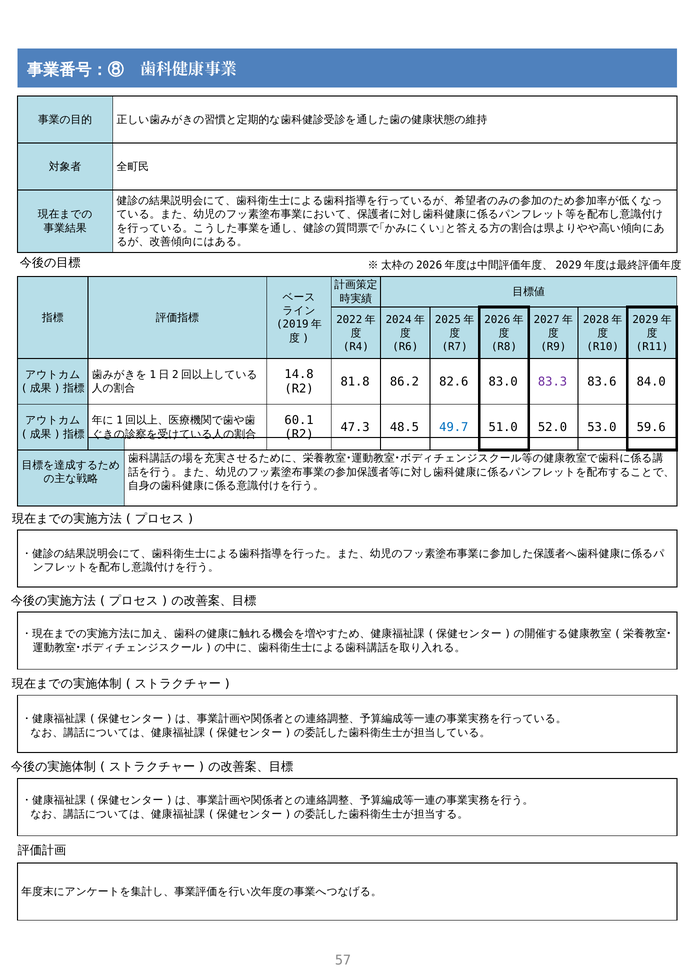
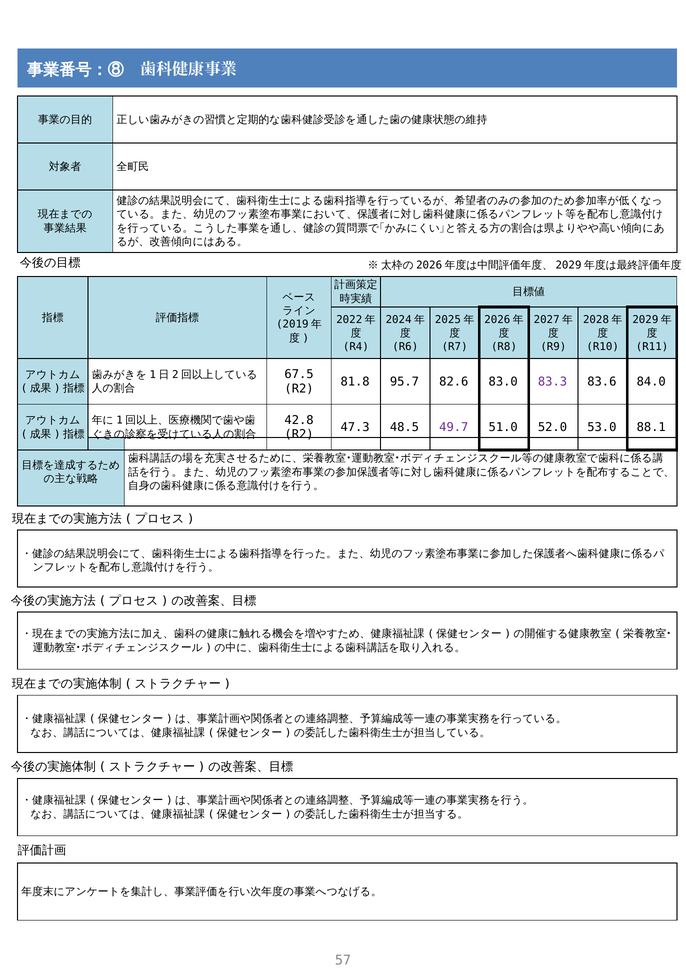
14.8: 14.8 -> 67.5
86.2: 86.2 -> 95.7
60.1: 60.1 -> 42.8
49.7 colour: blue -> purple
59.6: 59.6 -> 88.1
